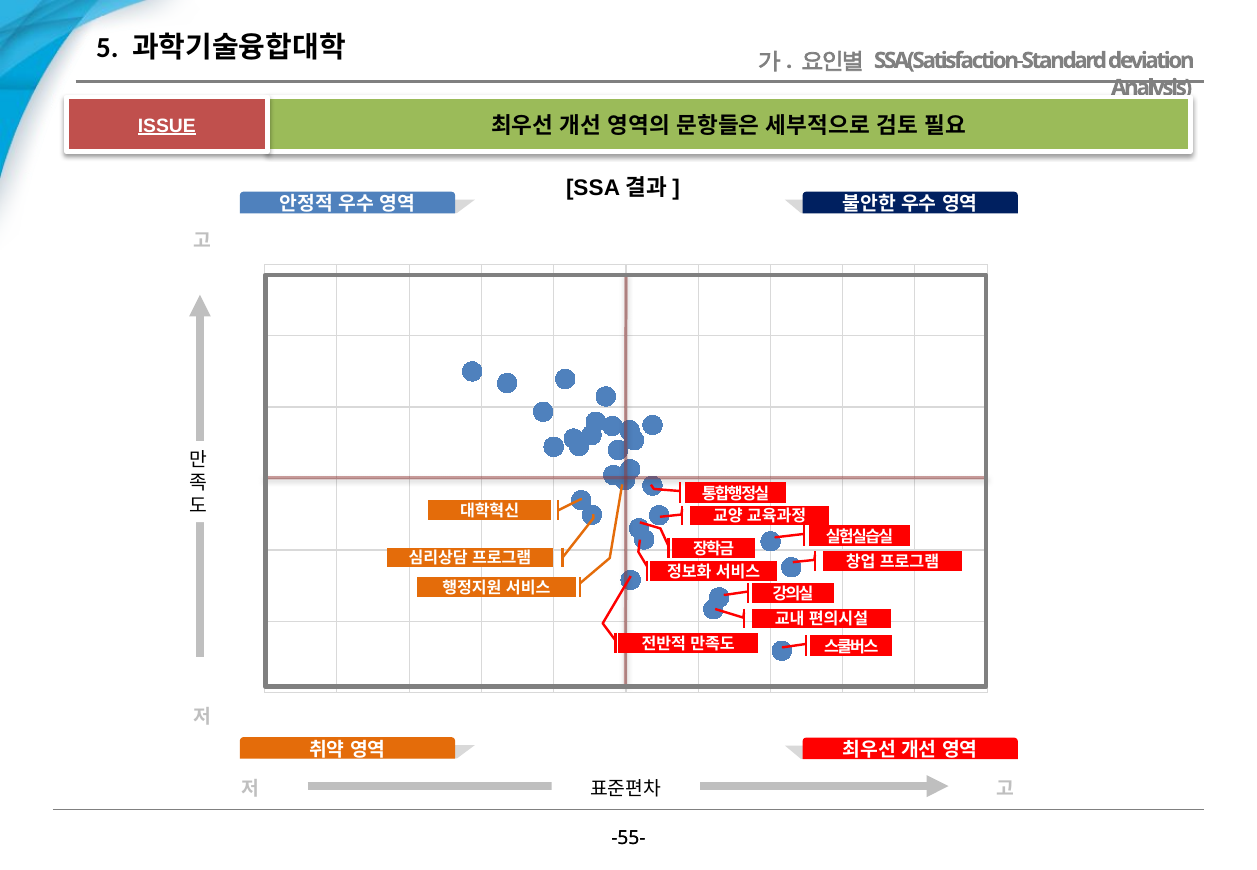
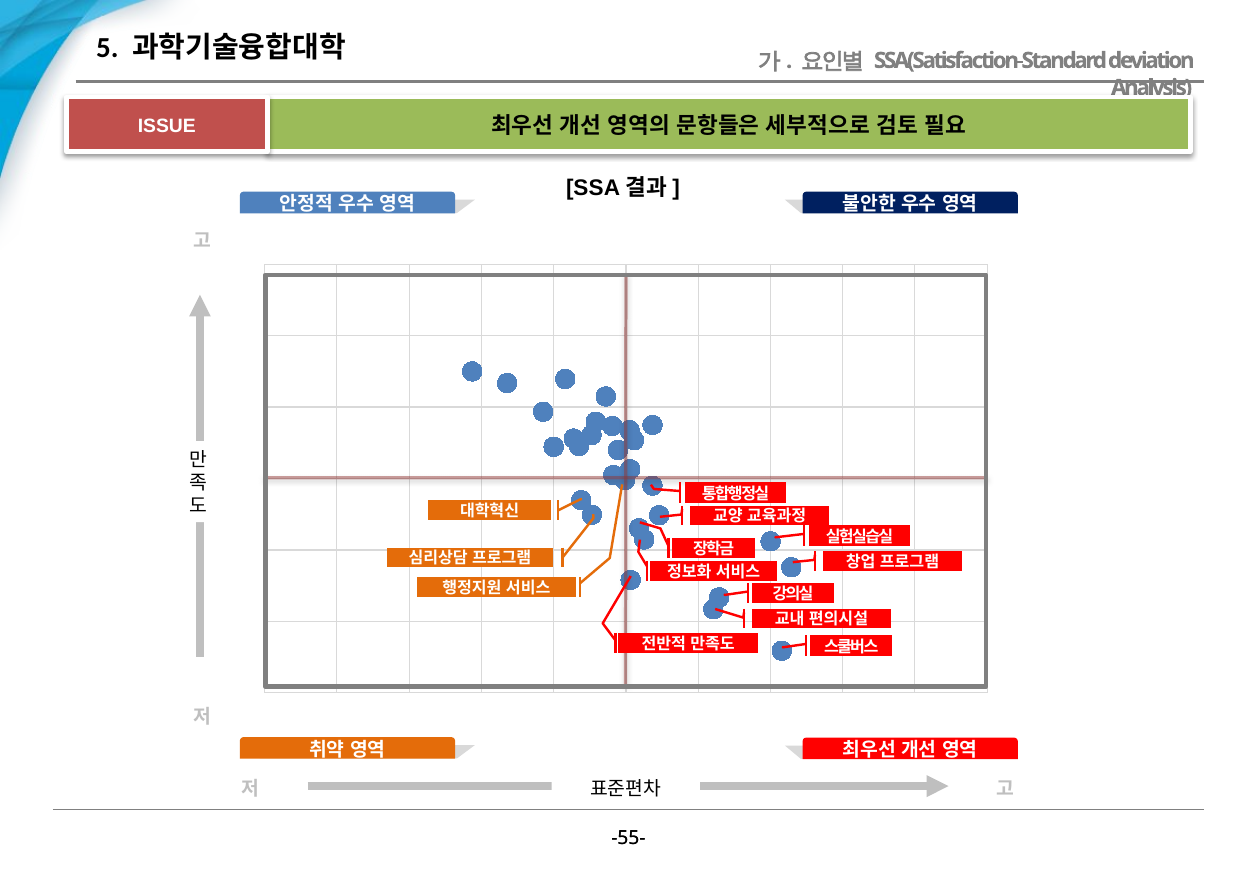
ISSUE underline: present -> none
